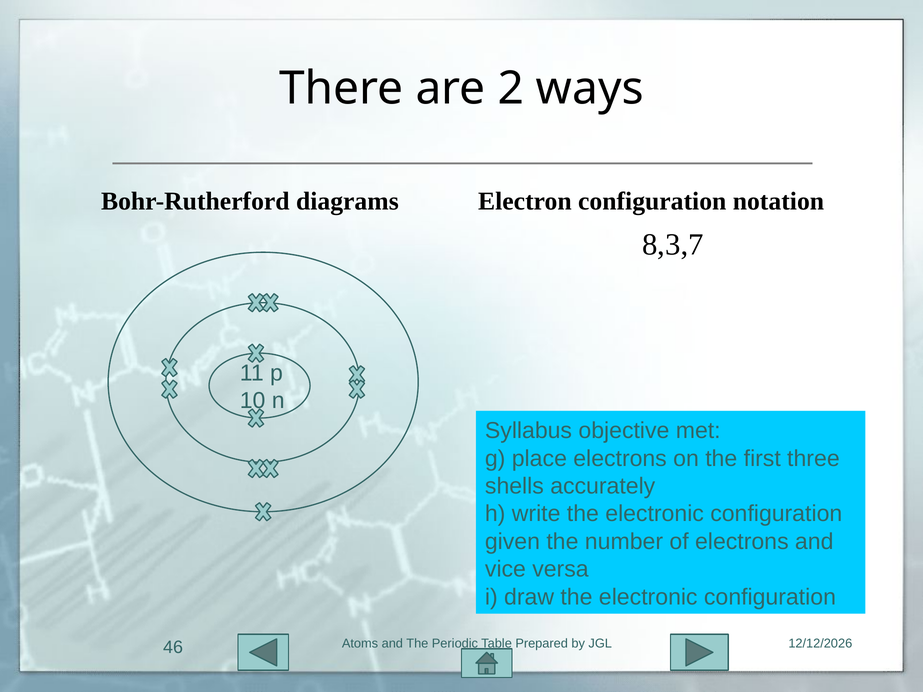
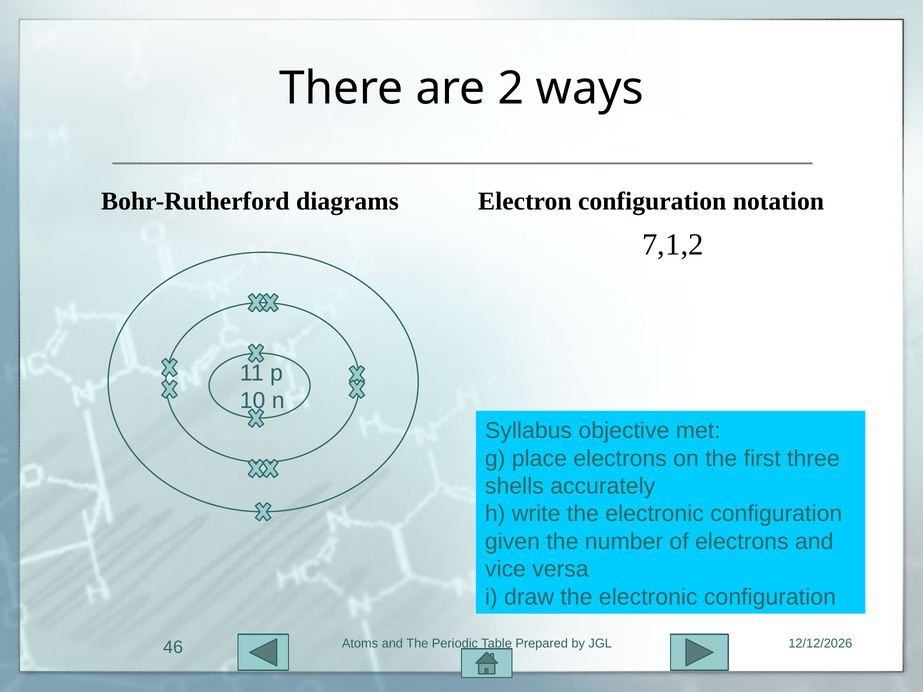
8,3,7: 8,3,7 -> 7,1,2
